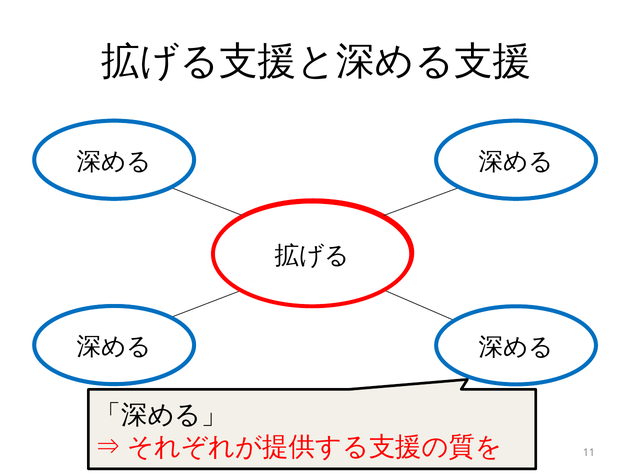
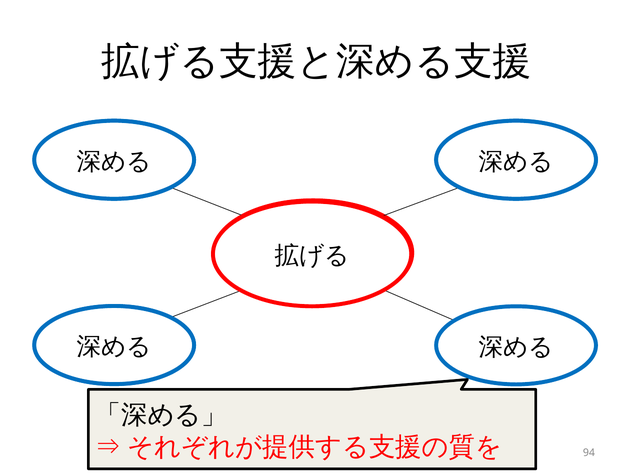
11: 11 -> 94
